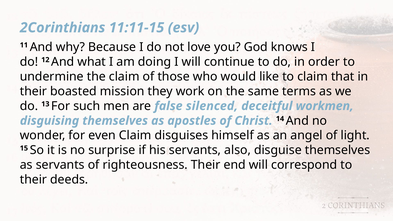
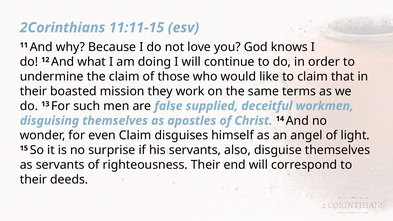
silenced: silenced -> supplied
